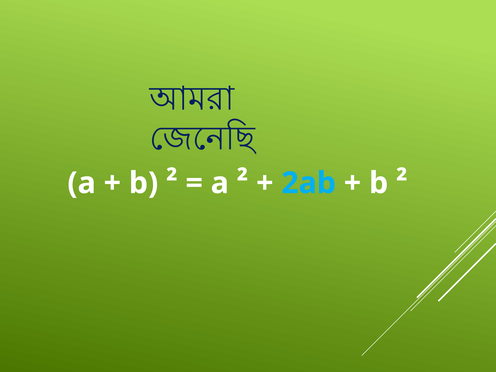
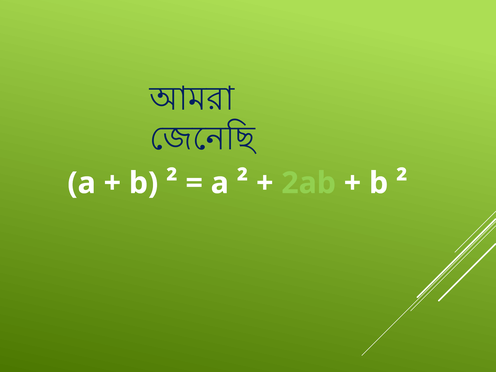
2ab colour: light blue -> light green
